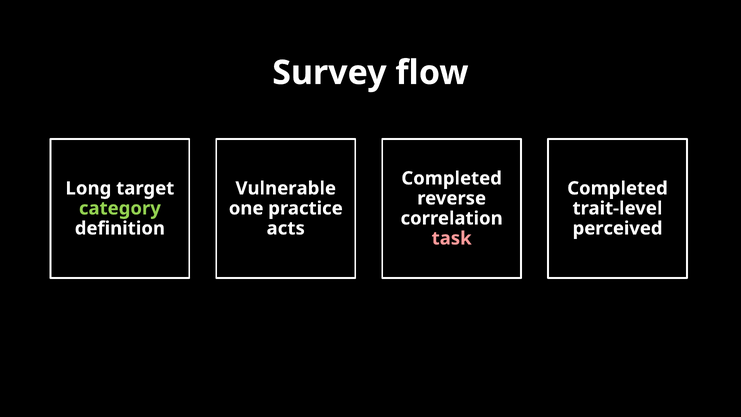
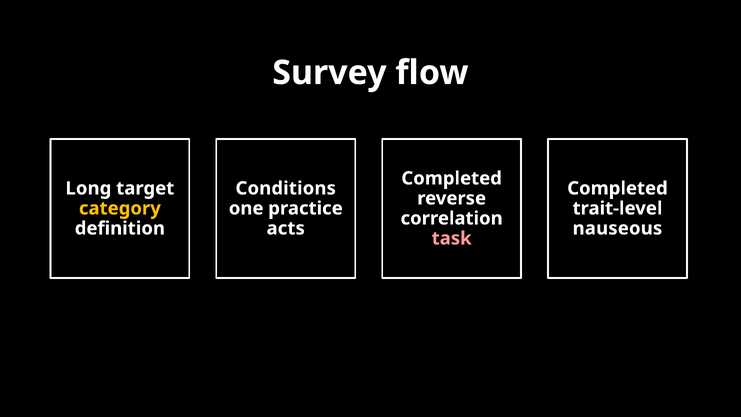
Vulnerable: Vulnerable -> Conditions
category colour: light green -> yellow
perceived: perceived -> nauseous
